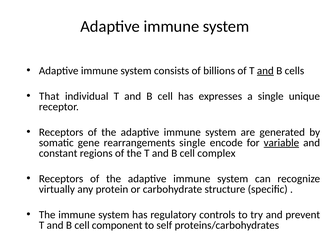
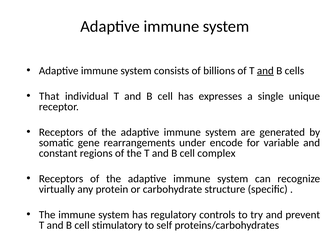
rearrangements single: single -> under
variable underline: present -> none
component: component -> stimulatory
